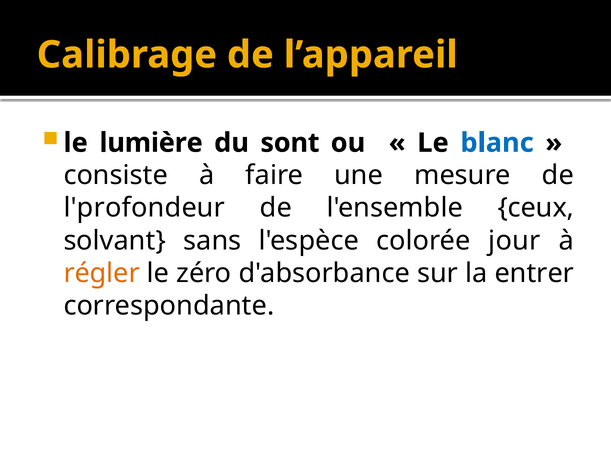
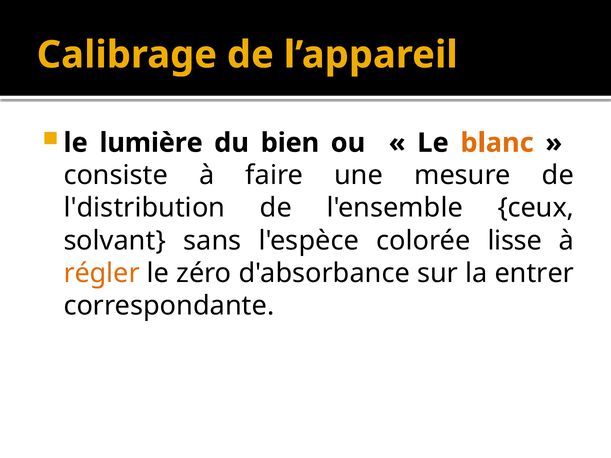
sont: sont -> bien
blanc colour: blue -> orange
l'profondeur: l'profondeur -> l'distribution
jour: jour -> lisse
